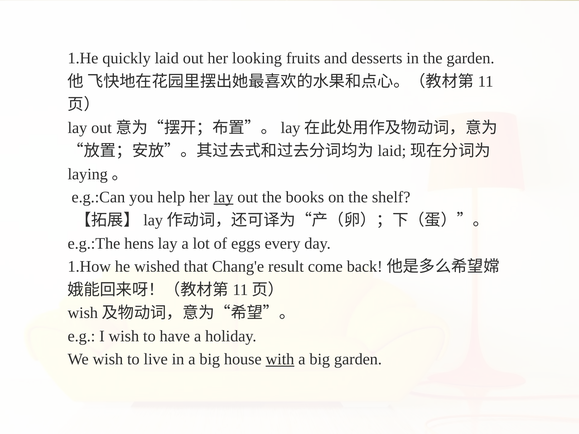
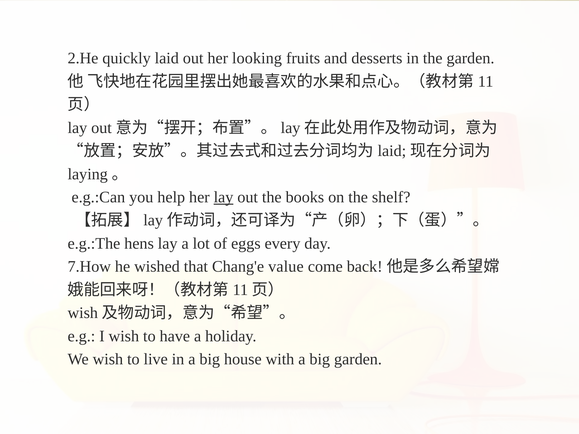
1.He: 1.He -> 2.He
1.How: 1.How -> 7.How
result: result -> value
with underline: present -> none
